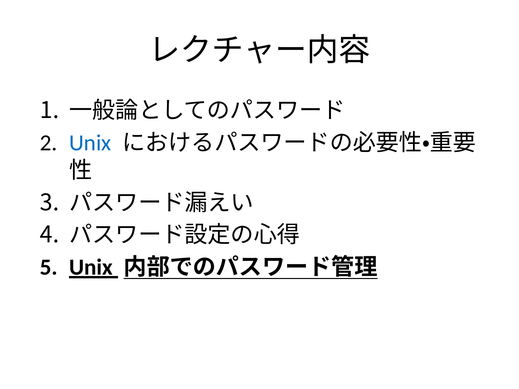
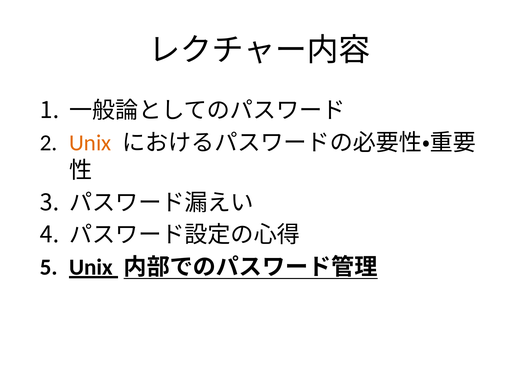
Unix at (90, 143) colour: blue -> orange
